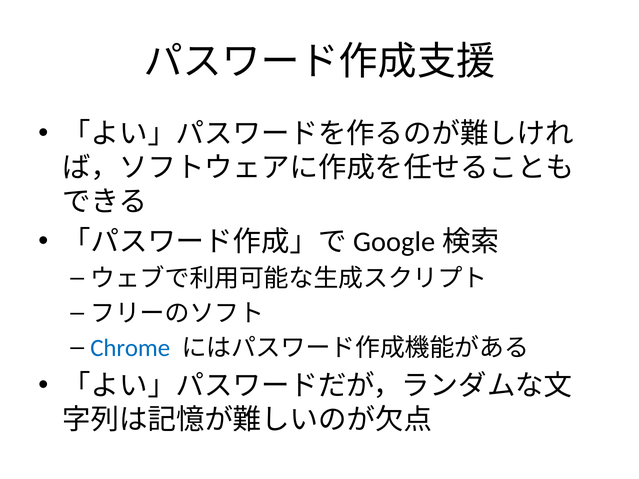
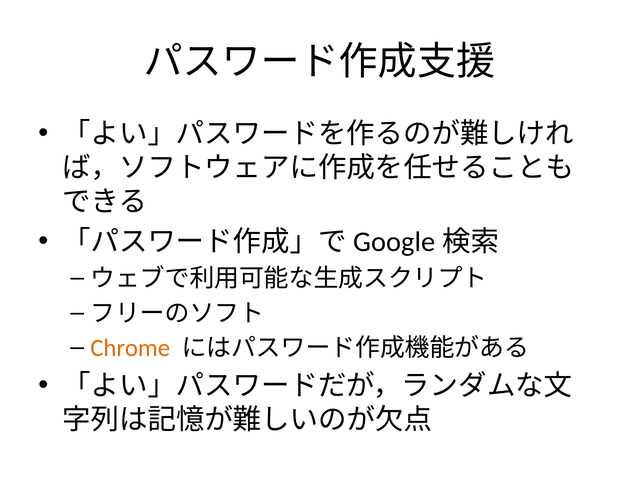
Chrome colour: blue -> orange
